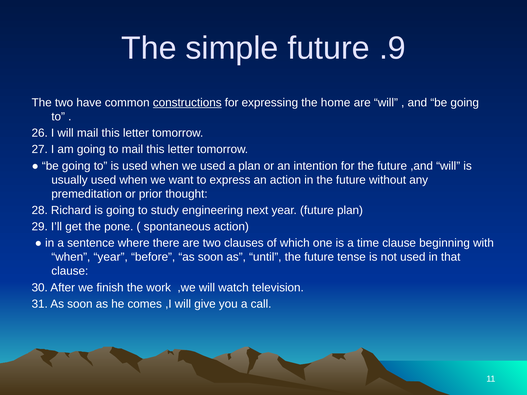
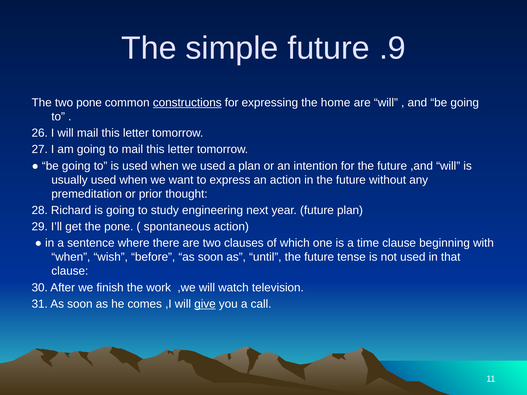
two have: have -> pone
when year: year -> wish
give underline: none -> present
